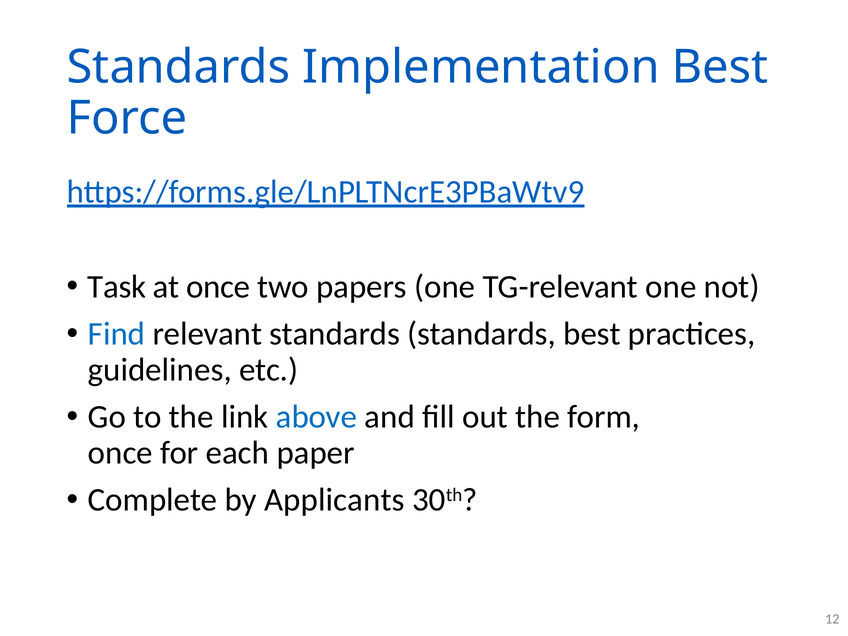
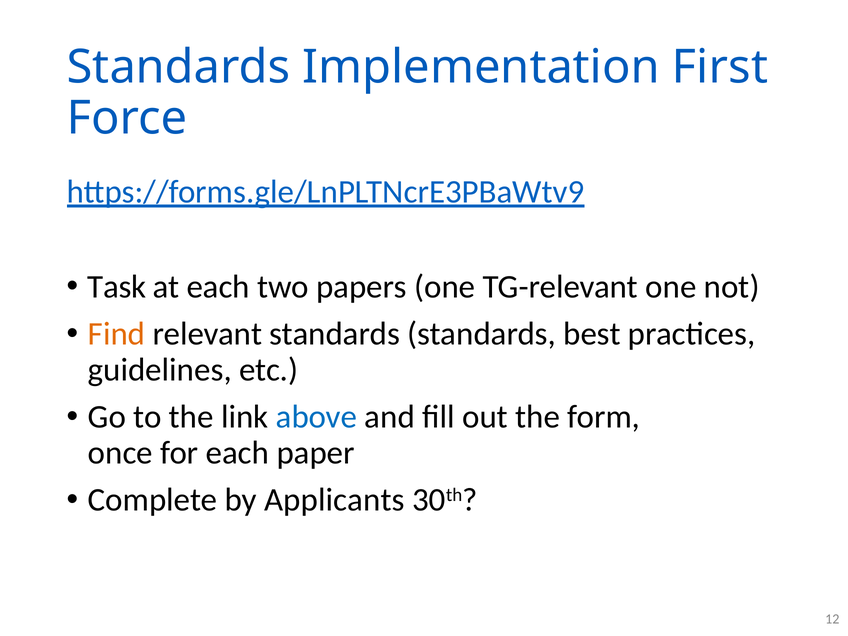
Implementation Best: Best -> First
at once: once -> each
Find colour: blue -> orange
